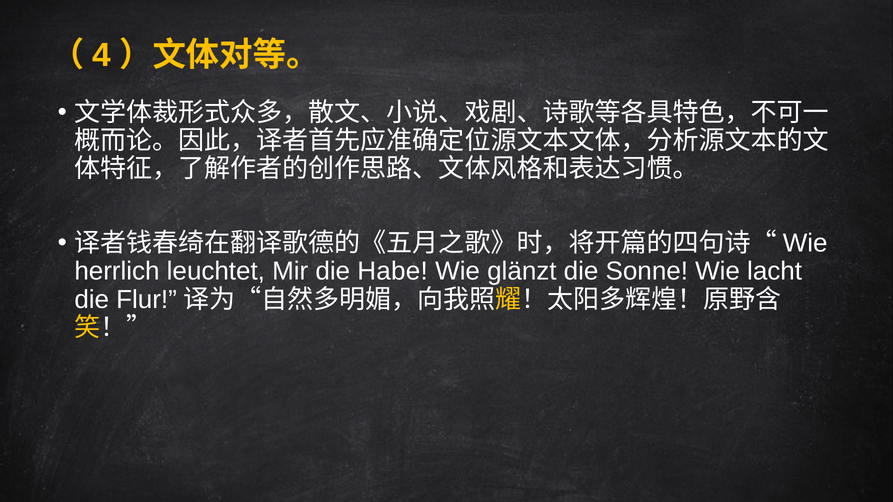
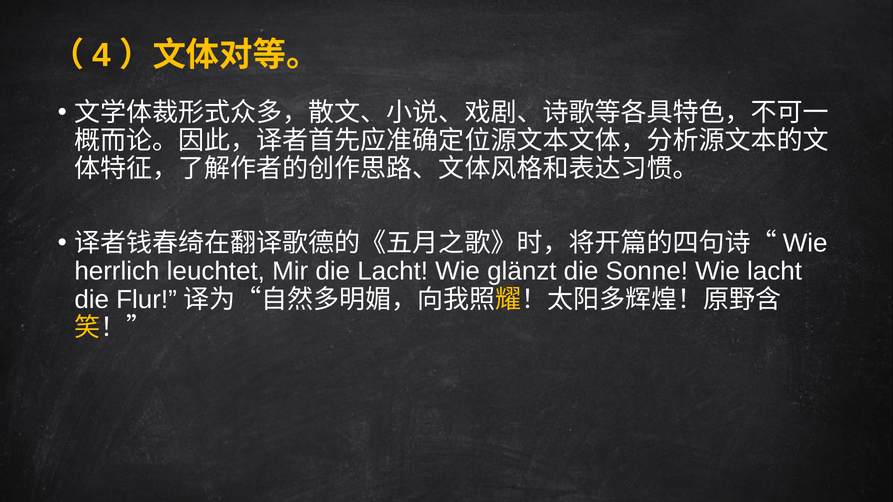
die Habe: Habe -> Lacht
